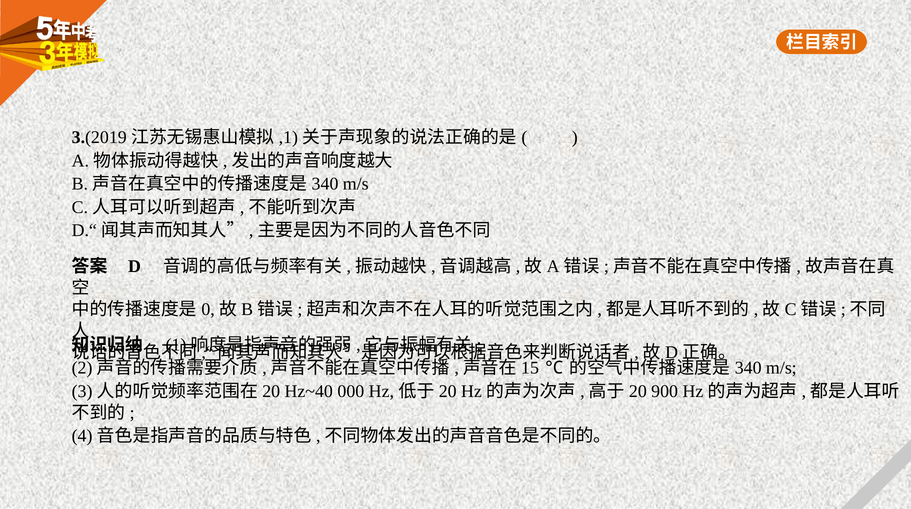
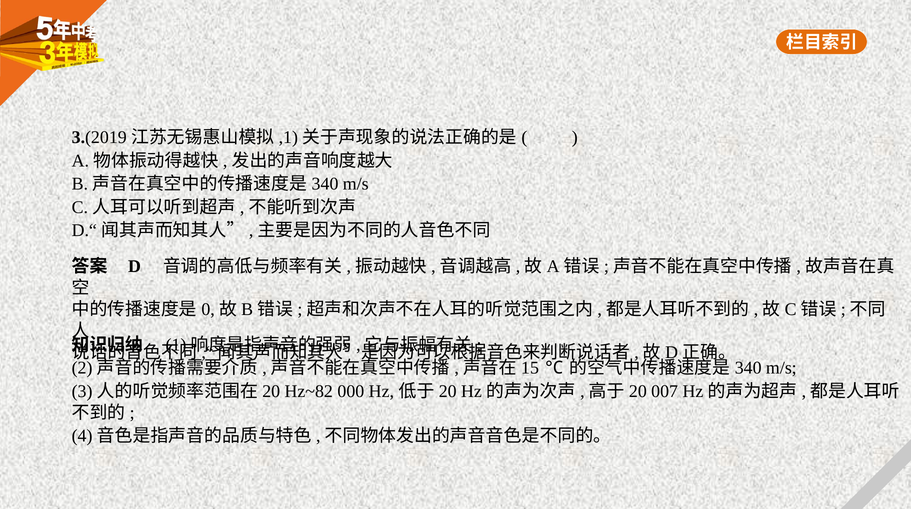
Hz~40: Hz~40 -> Hz~82
900: 900 -> 007
